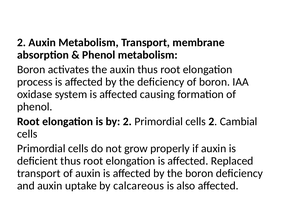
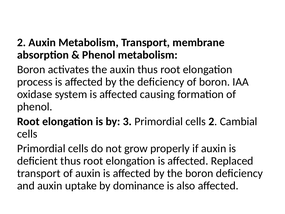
by 2: 2 -> 3
calcareous: calcareous -> dominance
